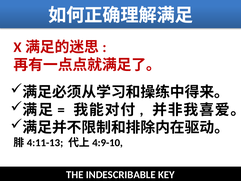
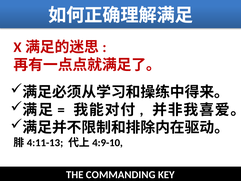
INDESCRIBABLE: INDESCRIBABLE -> COMMANDING
